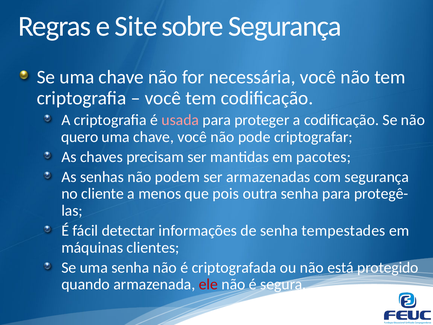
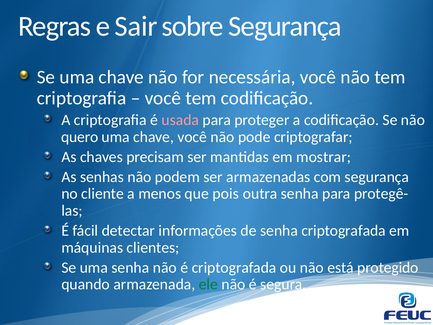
Site: Site -> Sair
pacotes: pacotes -> mostrar
senha tempestades: tempestades -> criptografada
ele colour: red -> green
